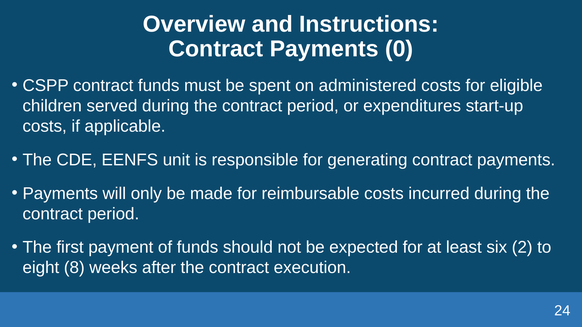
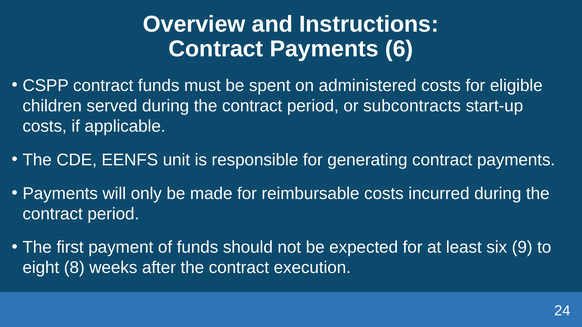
0: 0 -> 6
expenditures: expenditures -> subcontracts
2: 2 -> 9
